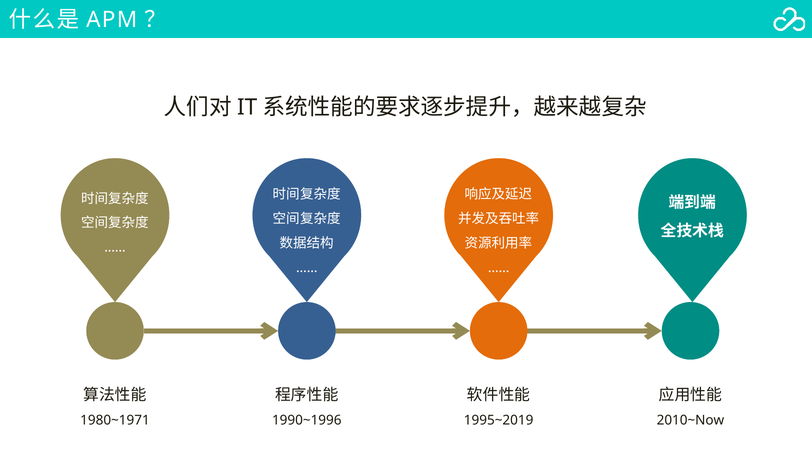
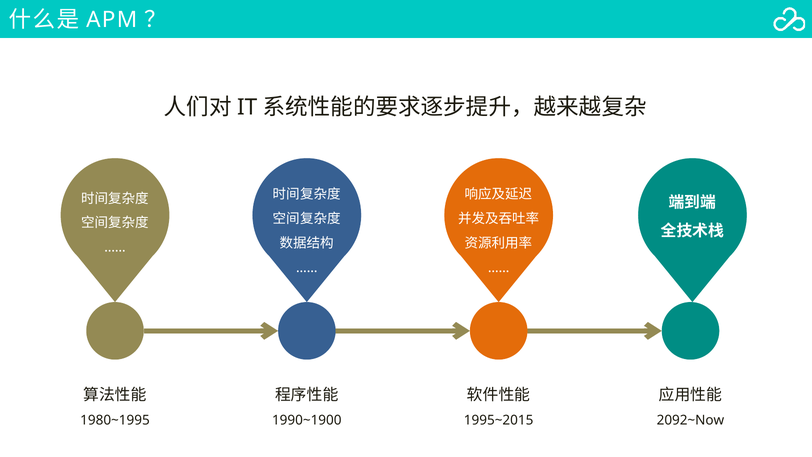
1980~1971: 1980~1971 -> 1980~1995
1990~1996: 1990~1996 -> 1990~1900
1995~2019: 1995~2019 -> 1995~2015
2010~Now: 2010~Now -> 2092~Now
